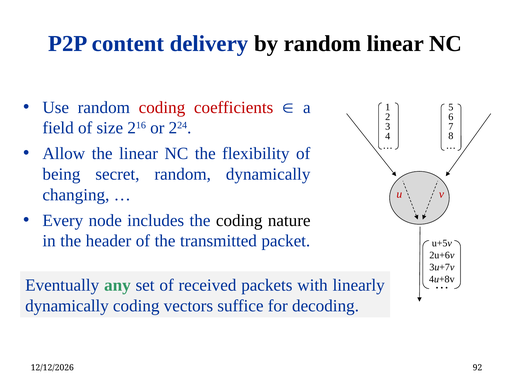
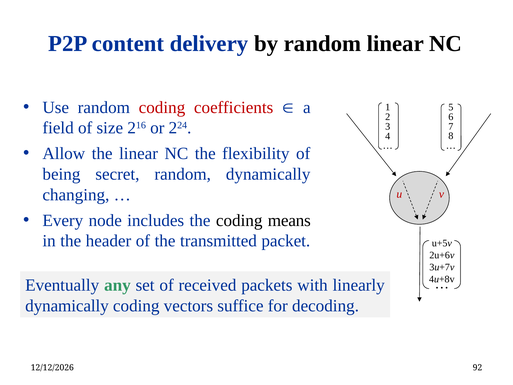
nature: nature -> means
